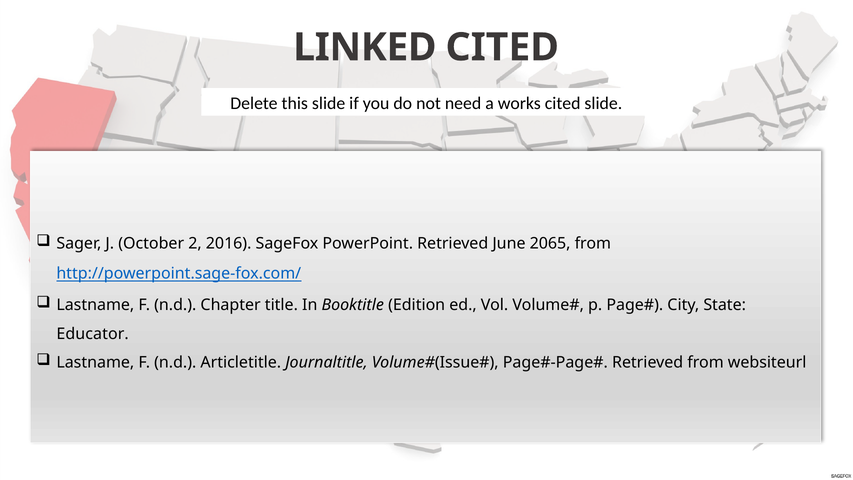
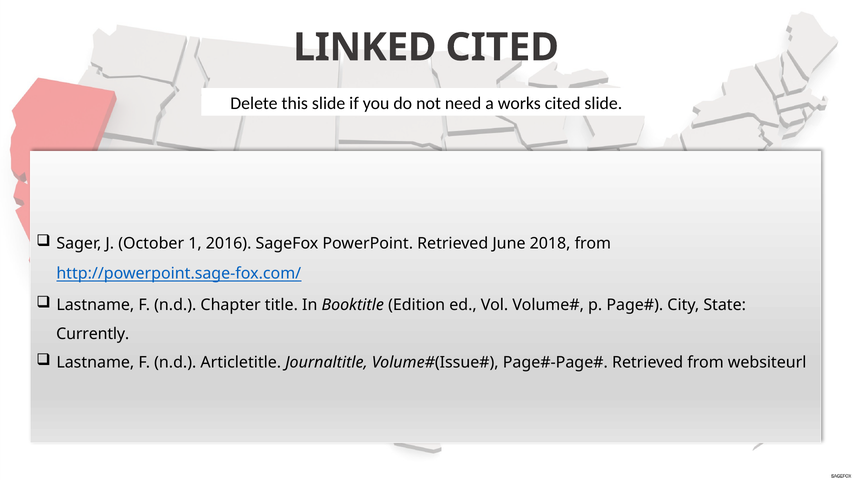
2: 2 -> 1
2065: 2065 -> 2018
Educator: Educator -> Currently
